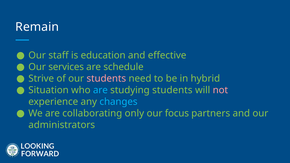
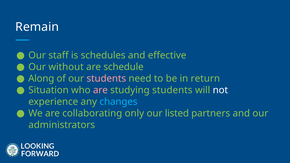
education: education -> schedules
services: services -> without
Strive: Strive -> Along
hybrid: hybrid -> return
are at (100, 90) colour: light blue -> pink
not colour: pink -> white
focus: focus -> listed
